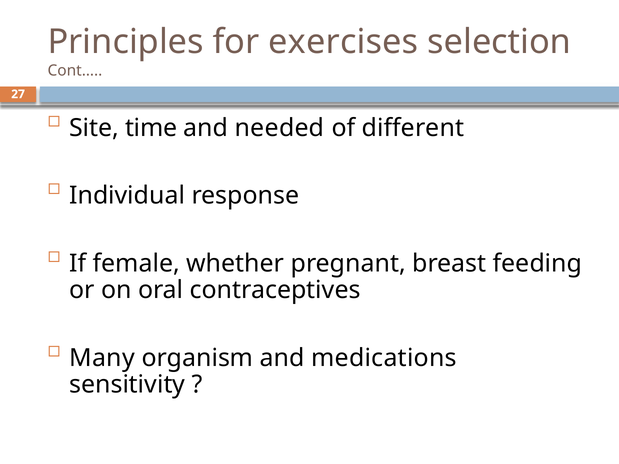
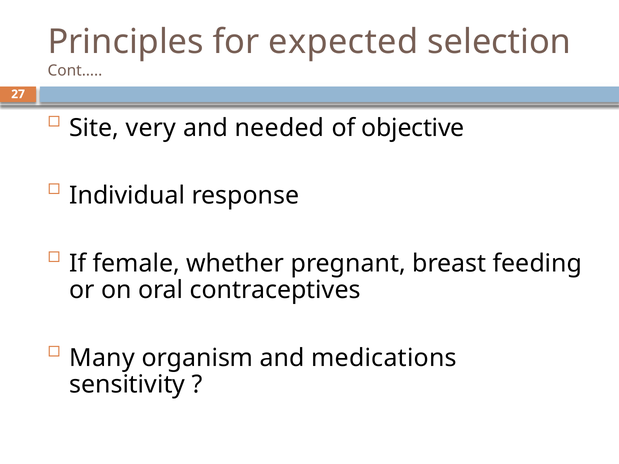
exercises: exercises -> expected
time: time -> very
different: different -> objective
